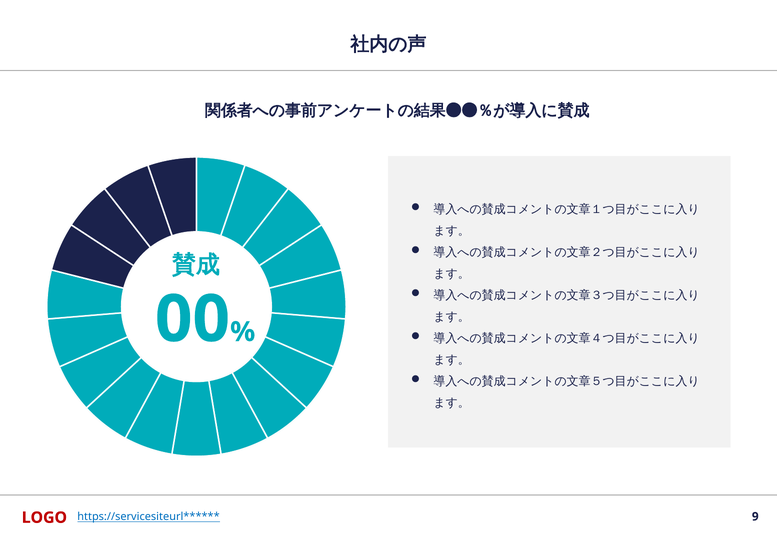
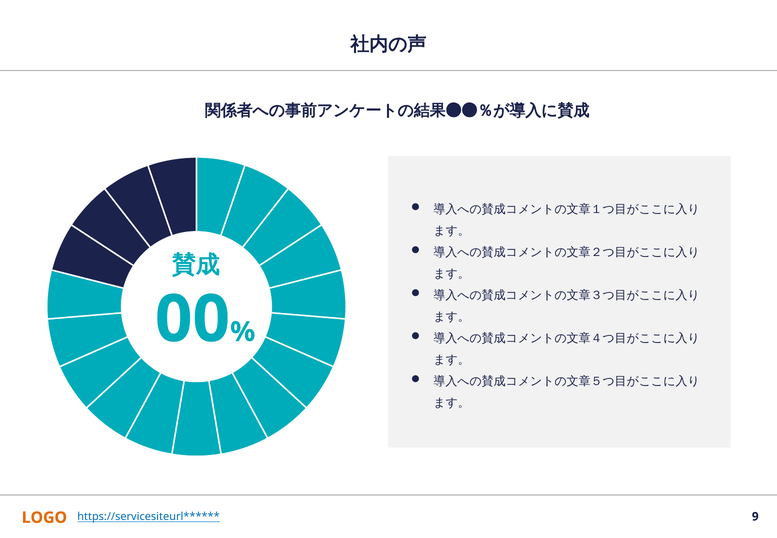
LOGO colour: red -> orange
